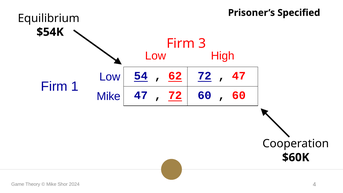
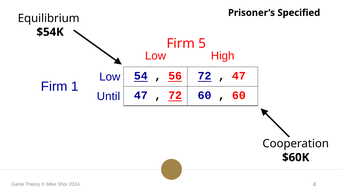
3: 3 -> 5
62: 62 -> 56
Mike at (109, 96): Mike -> Until
